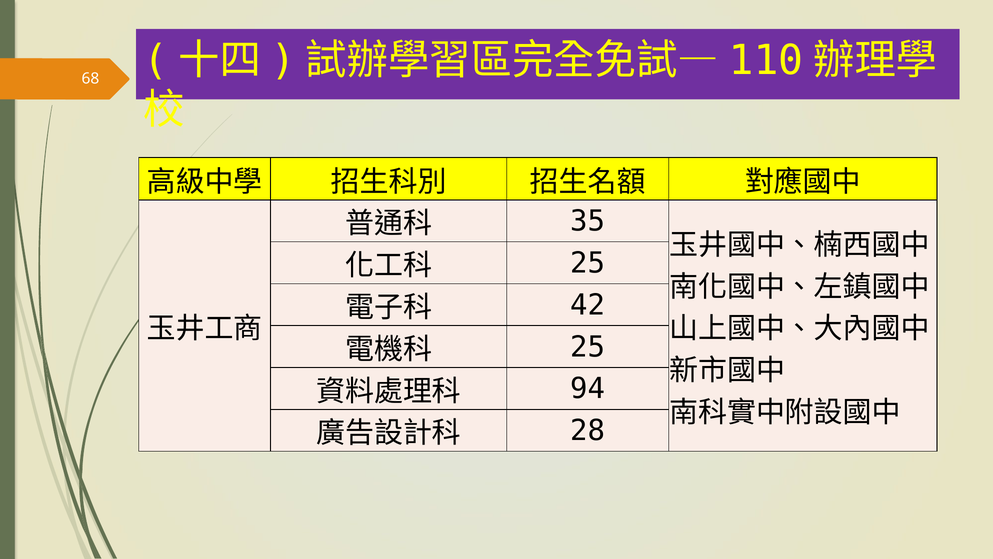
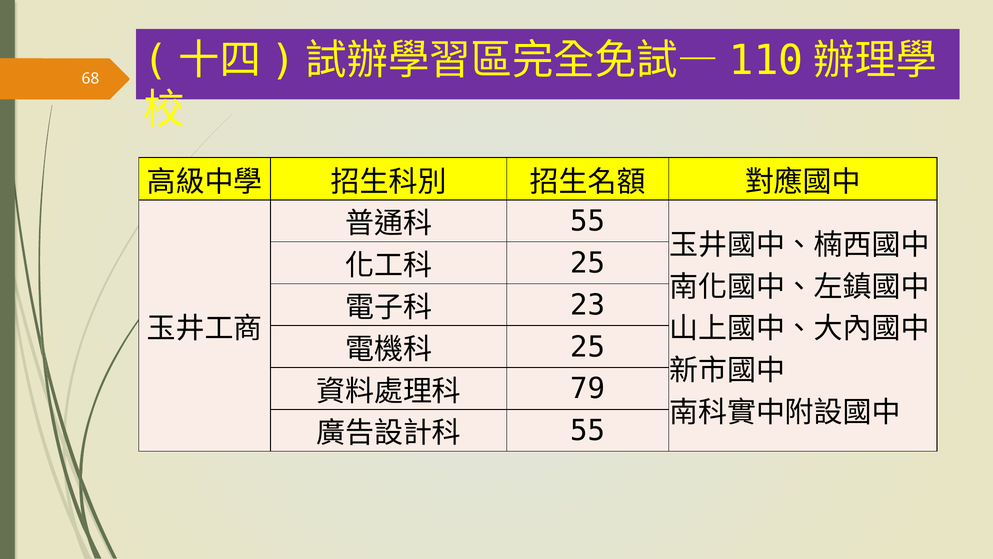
35 at (588, 221): 35 -> 55
42: 42 -> 23
94: 94 -> 79
28 at (588, 430): 28 -> 55
